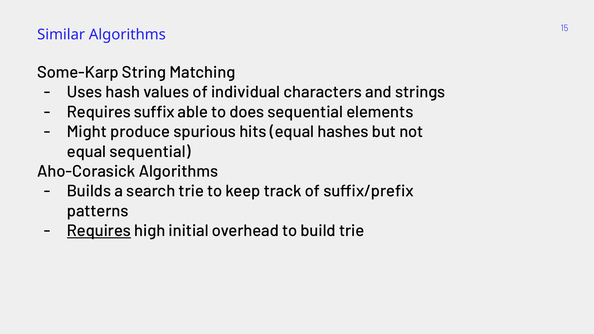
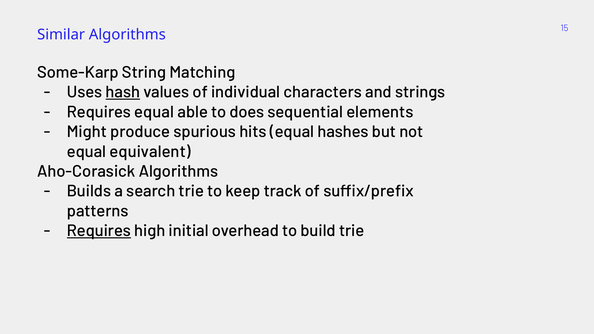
hash underline: none -> present
Requires suffix: suffix -> equal
equal sequential: sequential -> equivalent
